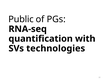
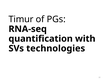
Public: Public -> Timur
